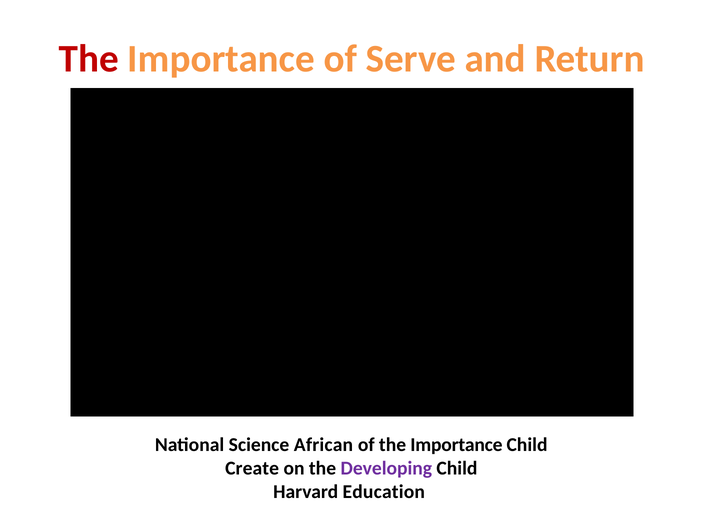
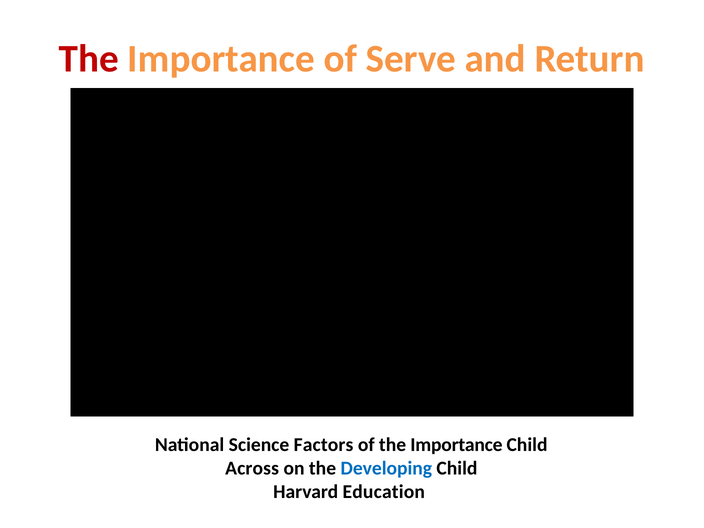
African: African -> Factors
Create: Create -> Across
Developing colour: purple -> blue
